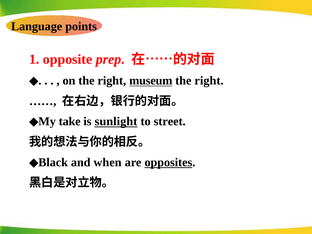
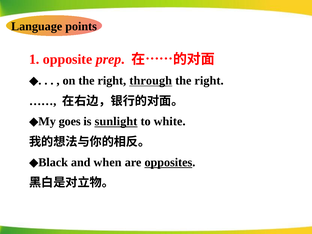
museum: museum -> through
take: take -> goes
street: street -> white
